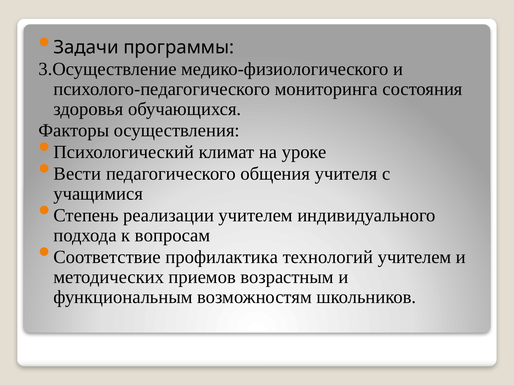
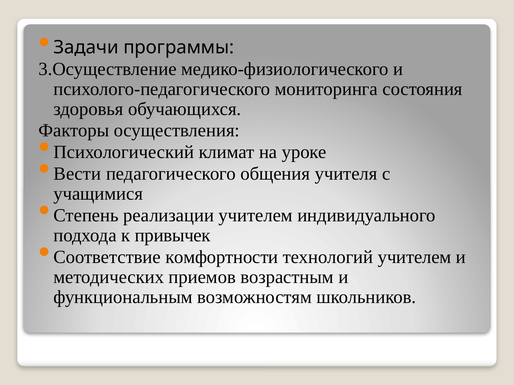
вопросам: вопросам -> привычек
профилактика: профилактика -> комфортности
